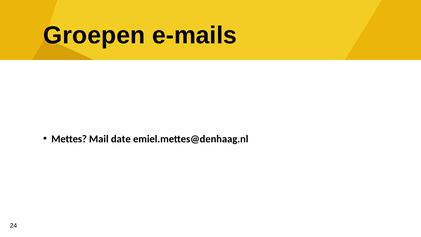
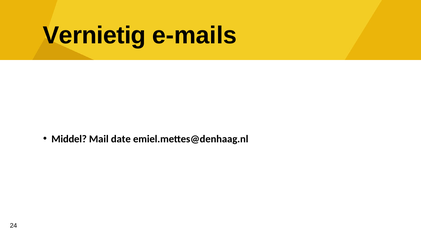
Groepen: Groepen -> Vernietig
Mettes: Mettes -> Middel
